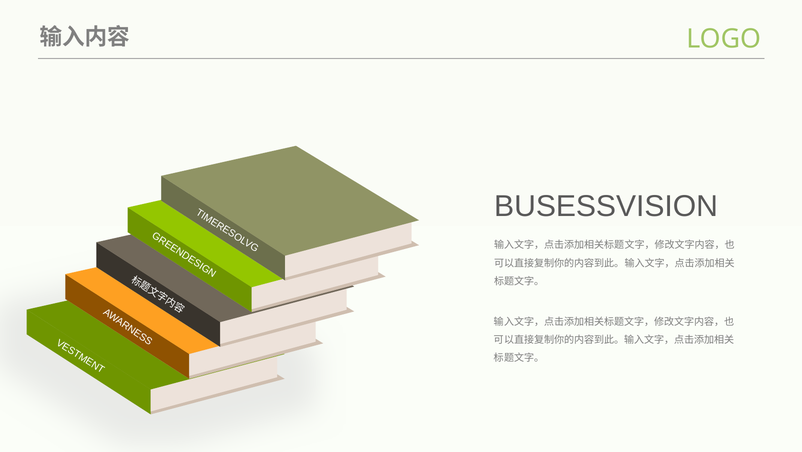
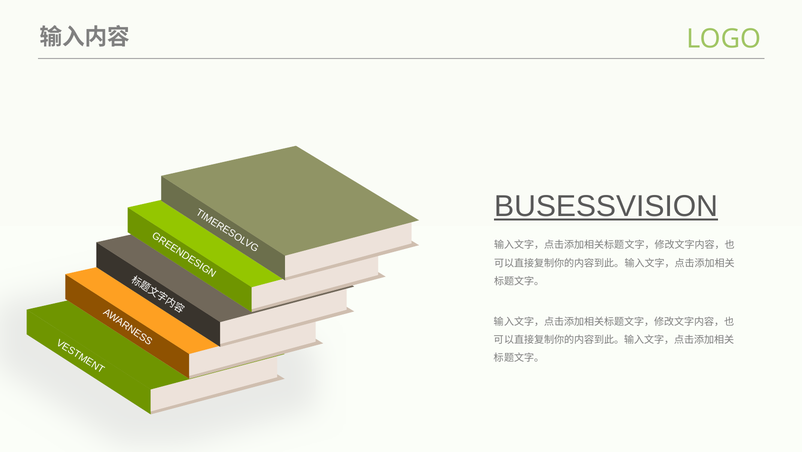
BUSESSVISION underline: none -> present
